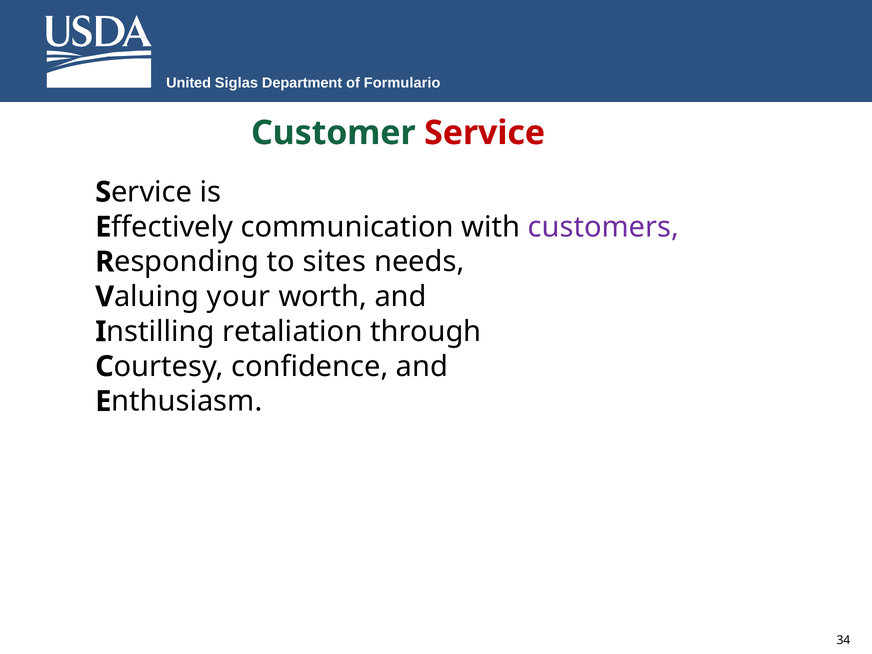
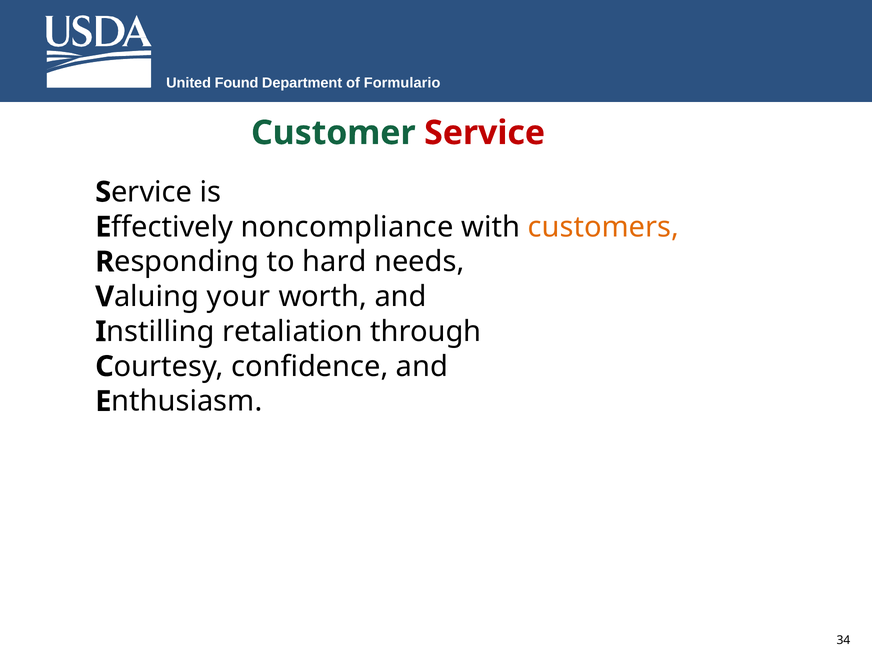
Siglas: Siglas -> Found
communication: communication -> noncompliance
customers colour: purple -> orange
sites: sites -> hard
